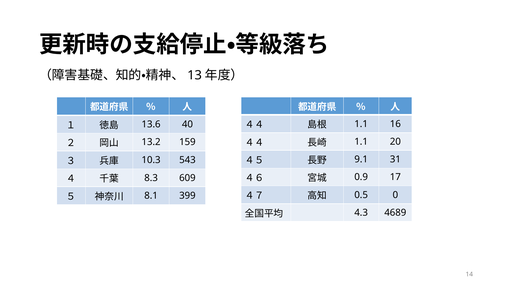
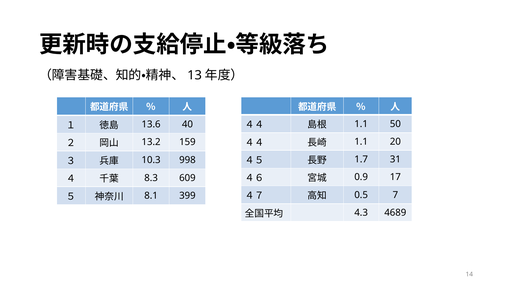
16: 16 -> 50
9.1: 9.1 -> 1.7
543: 543 -> 998
0: 0 -> 7
